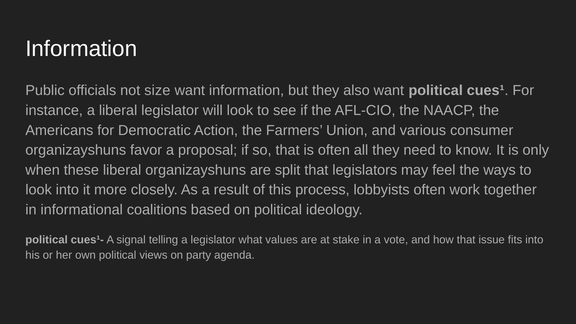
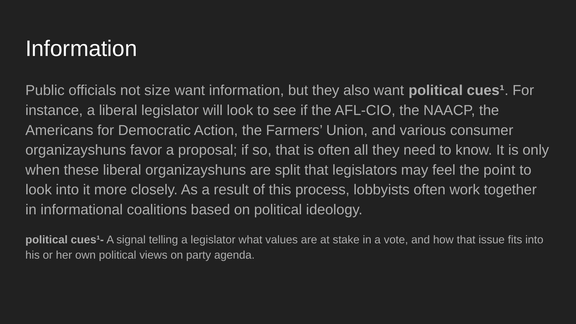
ways: ways -> point
